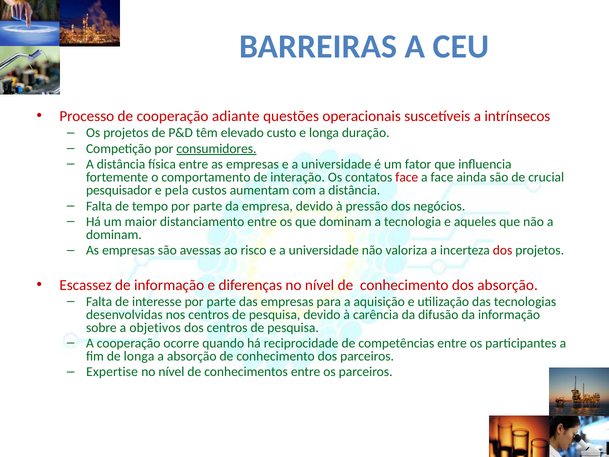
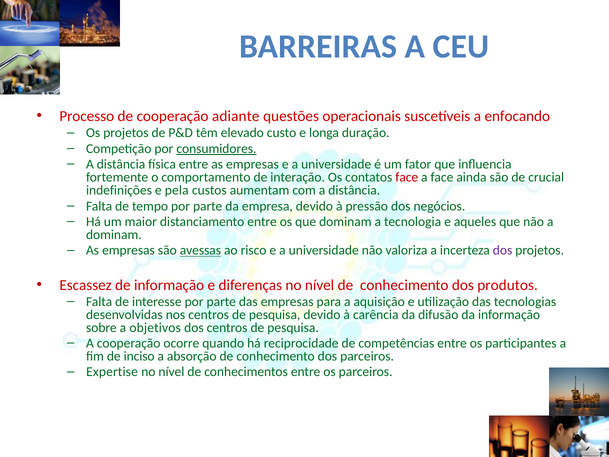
intrínsecos: intrínsecos -> enfocando
pesquisador: pesquisador -> indefinições
avessas underline: none -> present
dos at (503, 250) colour: red -> purple
dos absorção: absorção -> produtos
de longa: longa -> inciso
